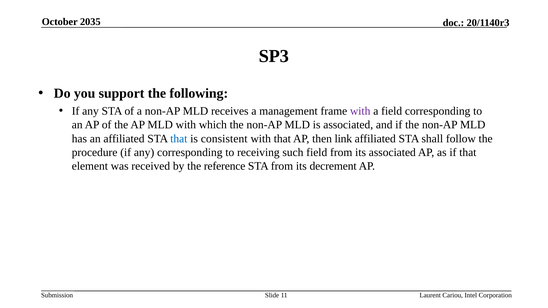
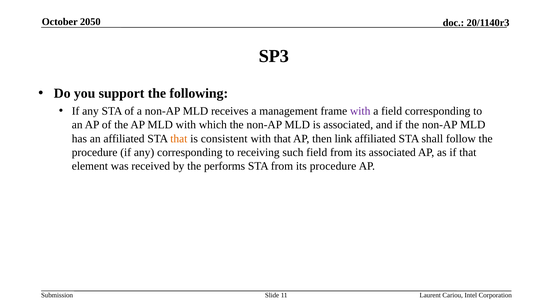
2035: 2035 -> 2050
that at (179, 139) colour: blue -> orange
reference: reference -> performs
its decrement: decrement -> procedure
